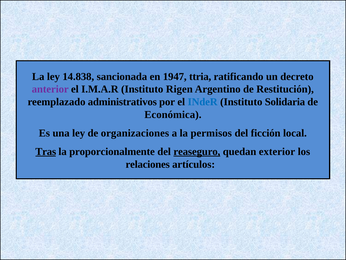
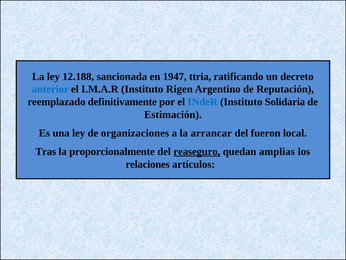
14.838: 14.838 -> 12.188
anterior colour: purple -> blue
Restitución: Restitución -> Reputación
administrativos: administrativos -> definitivamente
Económica: Económica -> Estimación
permisos: permisos -> arrancar
ficción: ficción -> fueron
Tras underline: present -> none
exterior: exterior -> amplias
